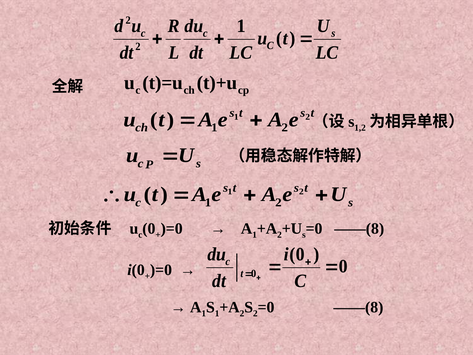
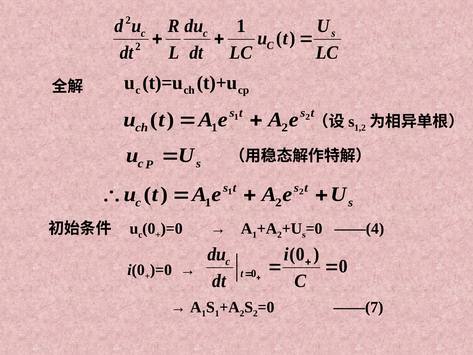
——(8 at (359, 228): ——(8 -> ——(4
——(8 at (358, 307): ——(8 -> ——(7
